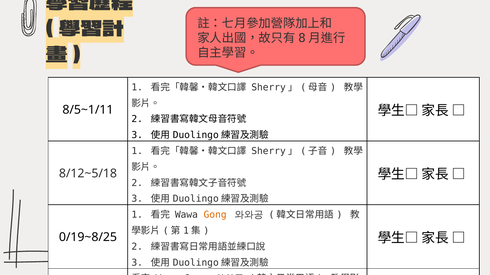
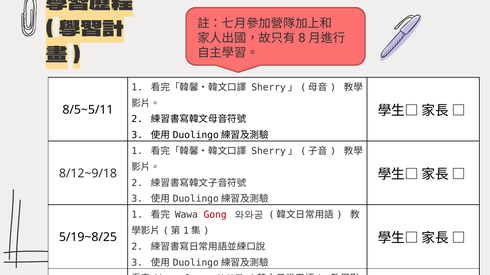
8/5~1/11: 8/5~1/11 -> 8/5~5/11
8/12~5/18: 8/12~5/18 -> 8/12~9/18
Gong at (215, 215) colour: orange -> red
0/19~8/25: 0/19~8/25 -> 5/19~8/25
